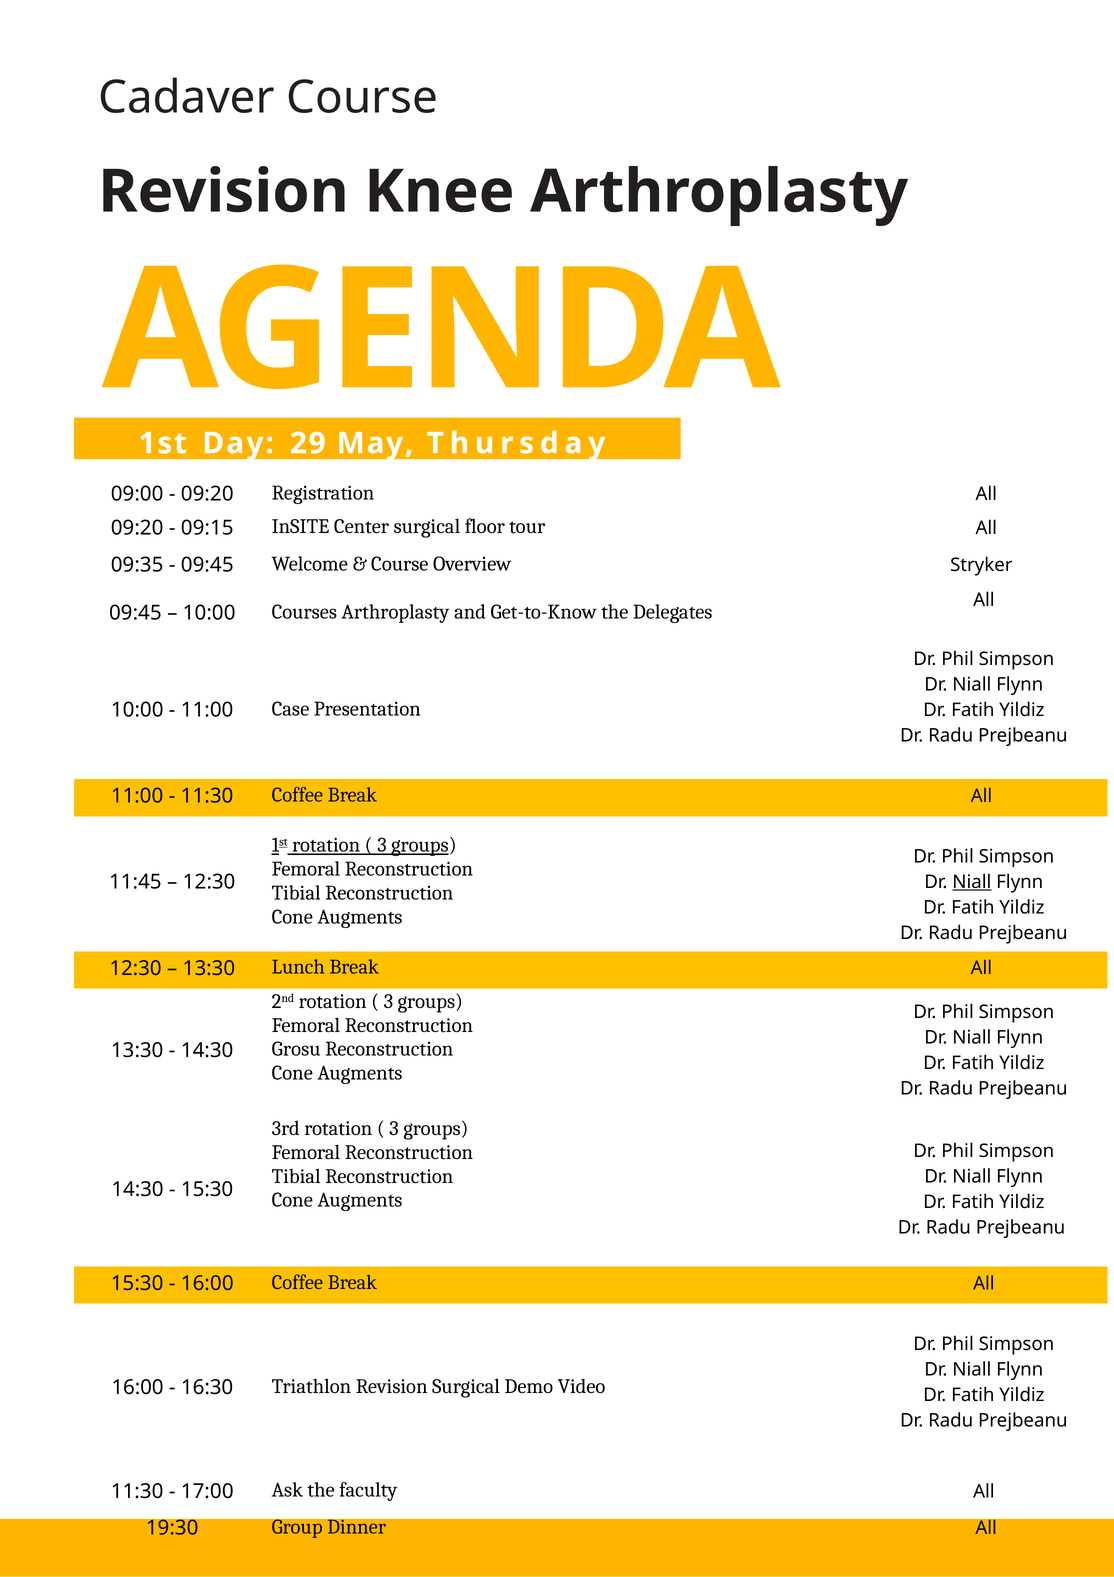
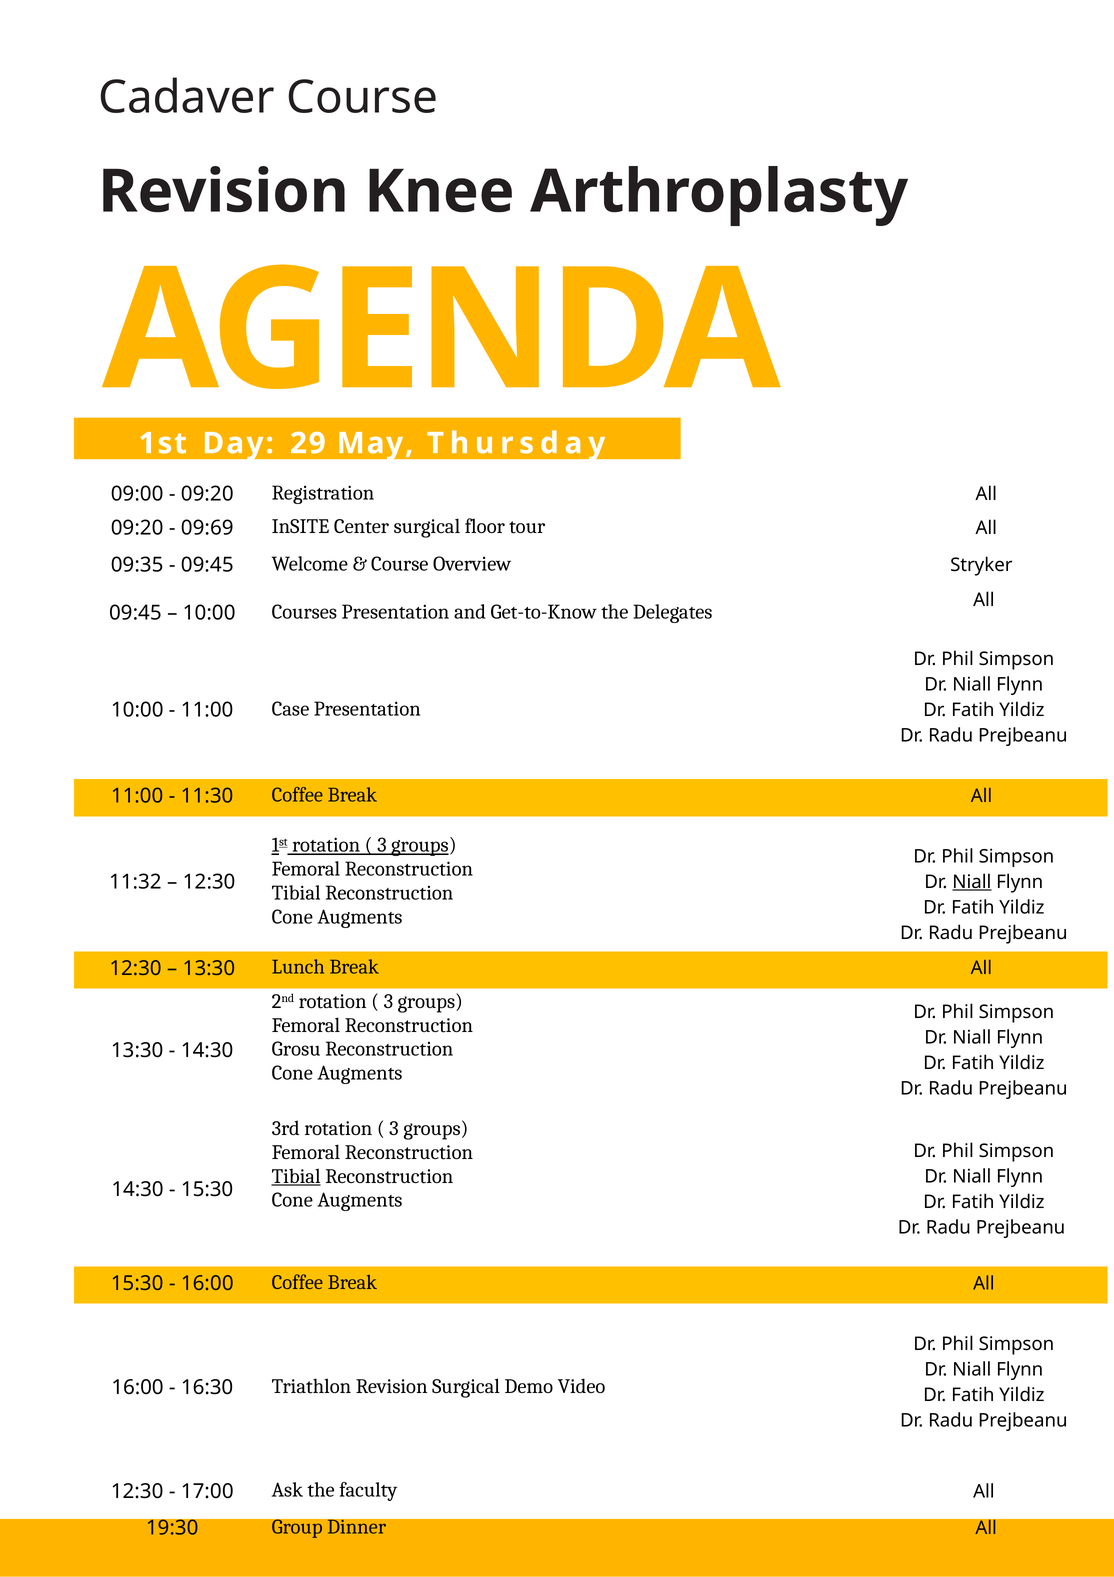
09:15: 09:15 -> 09:69
Courses Arthroplasty: Arthroplasty -> Presentation
11:45: 11:45 -> 11:32
Tibial at (296, 1176) underline: none -> present
11:30 at (137, 1491): 11:30 -> 12:30
